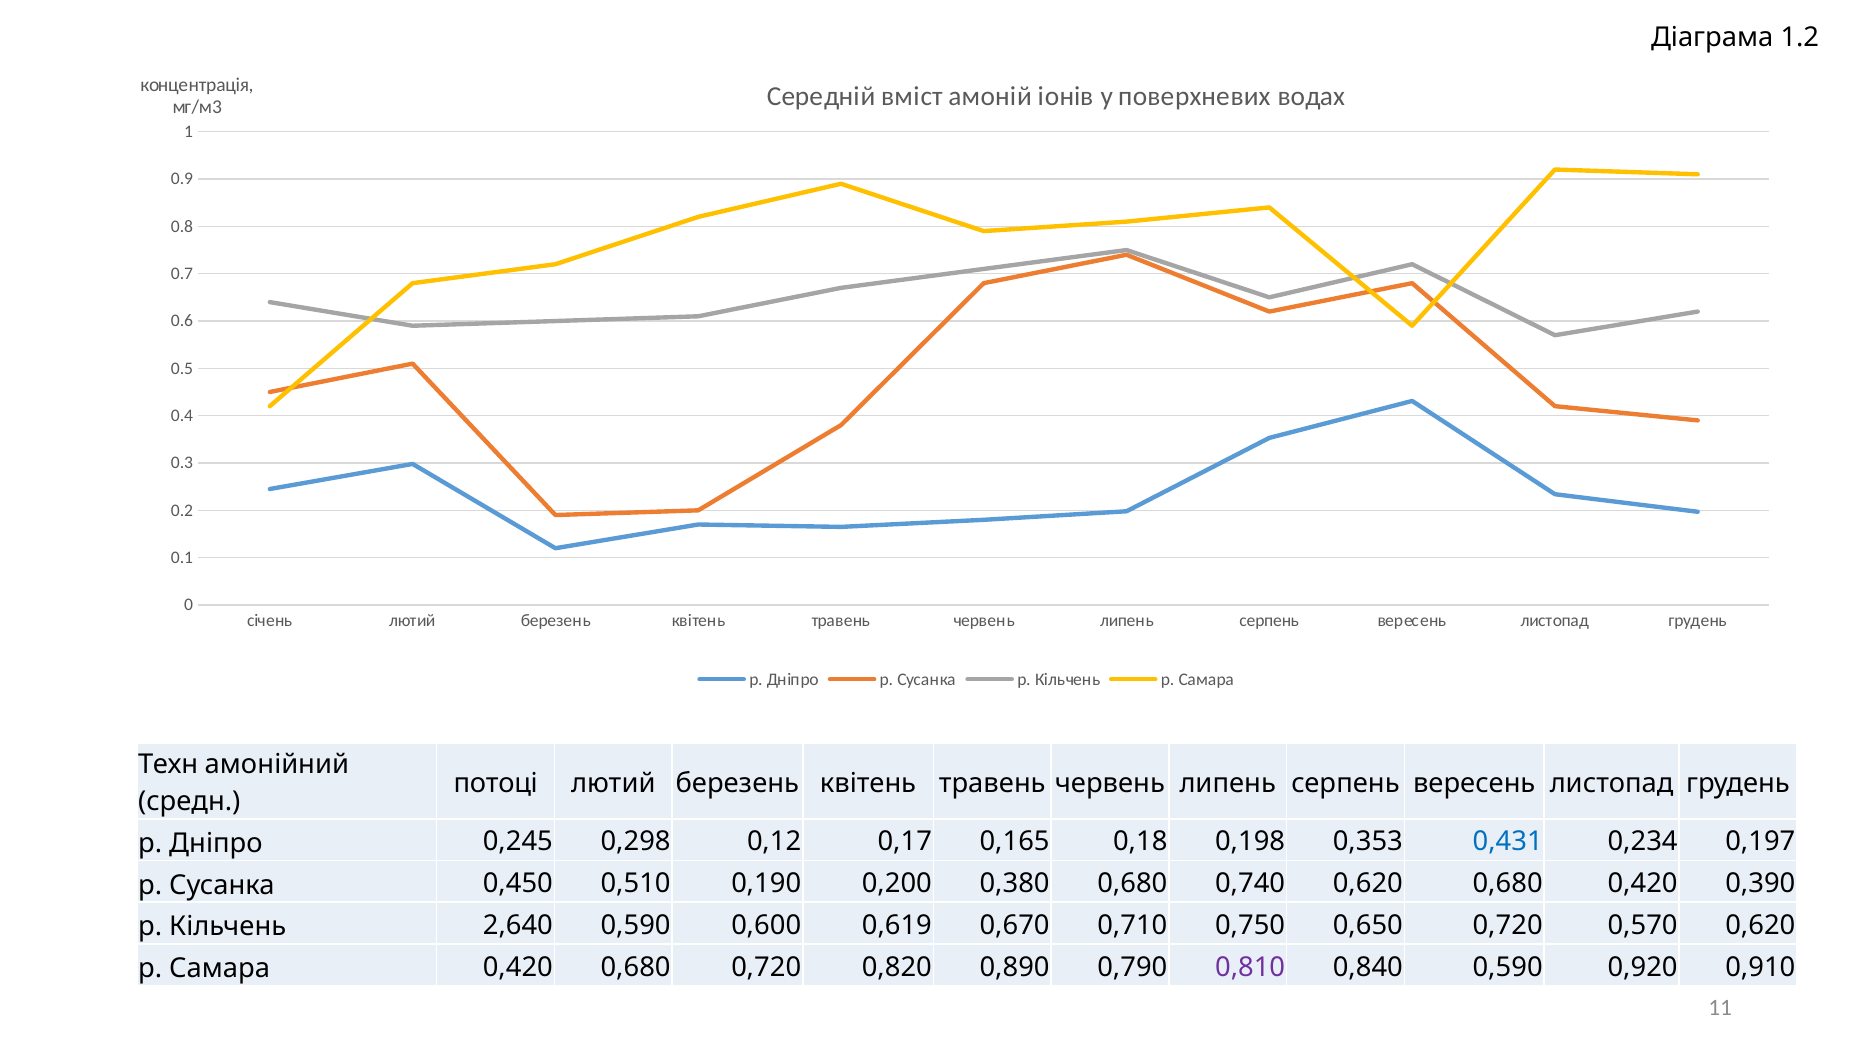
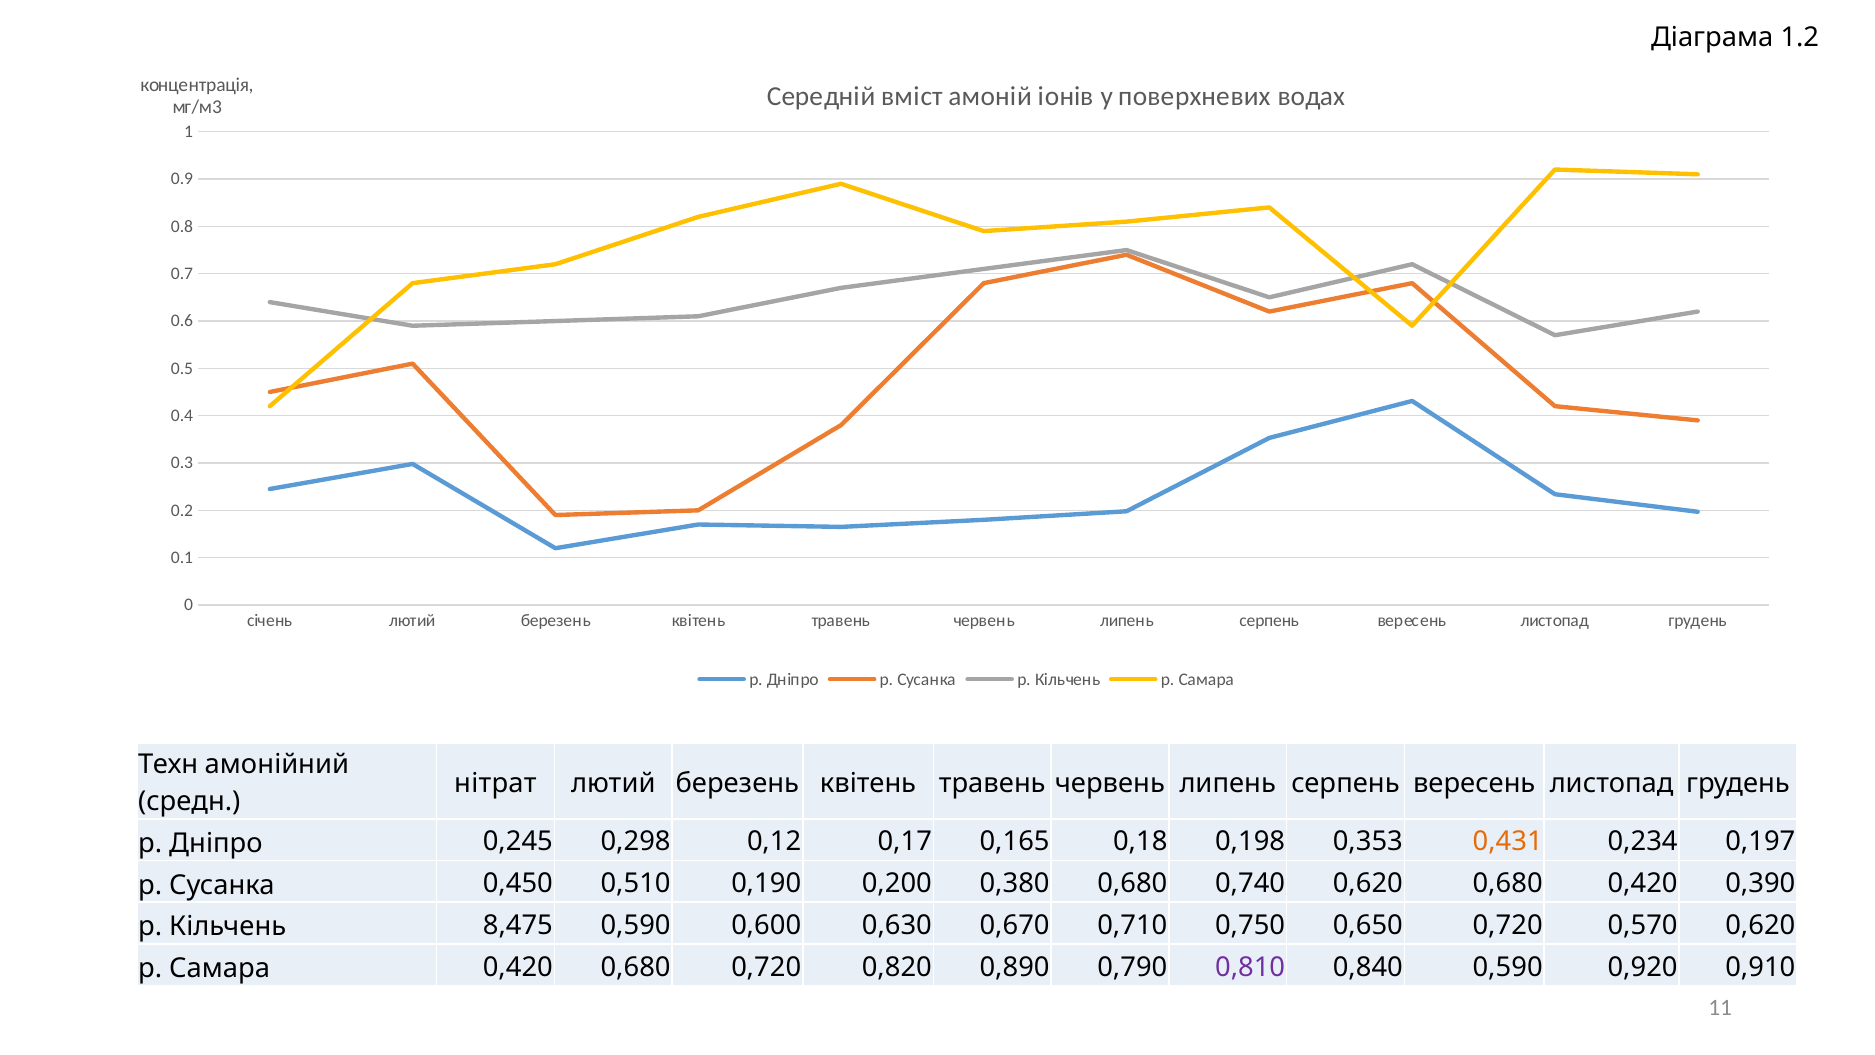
потоці: потоці -> нітрат
0,431 colour: blue -> orange
2,640: 2,640 -> 8,475
0,619: 0,619 -> 0,630
